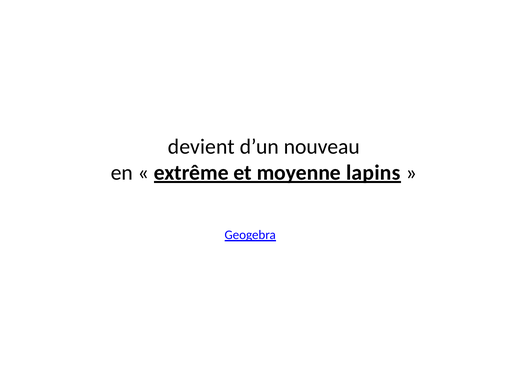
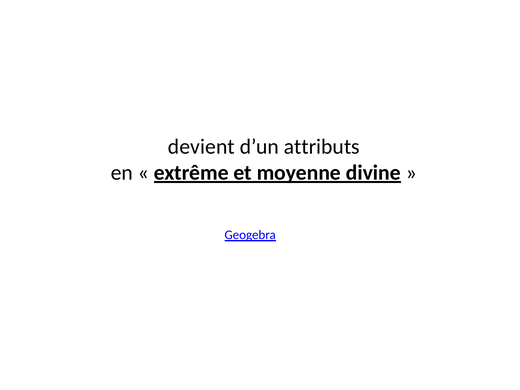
nouveau: nouveau -> attributs
lapins: lapins -> divine
